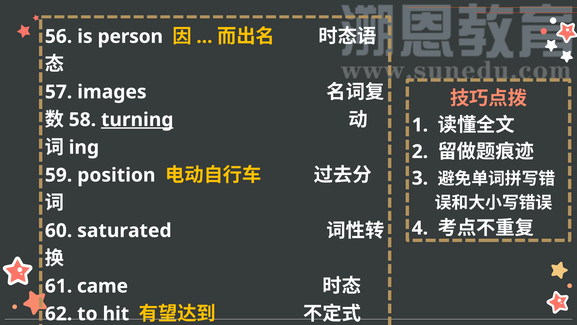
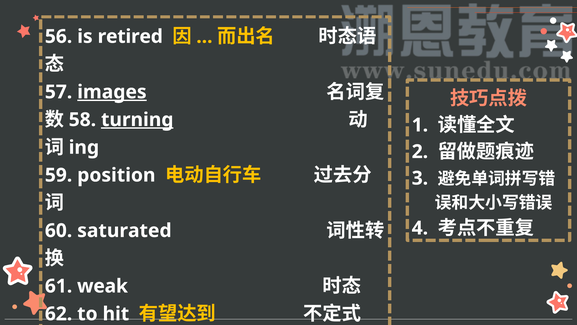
person: person -> retired
images underline: none -> present
came: came -> weak
